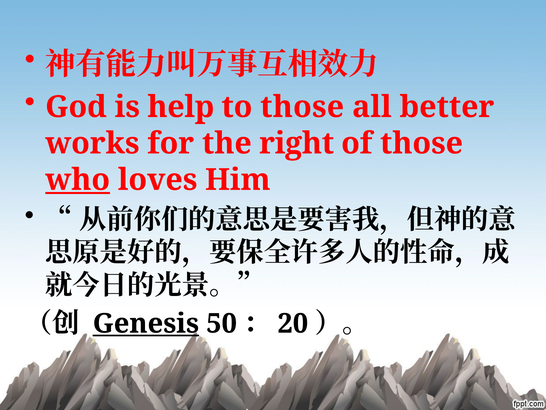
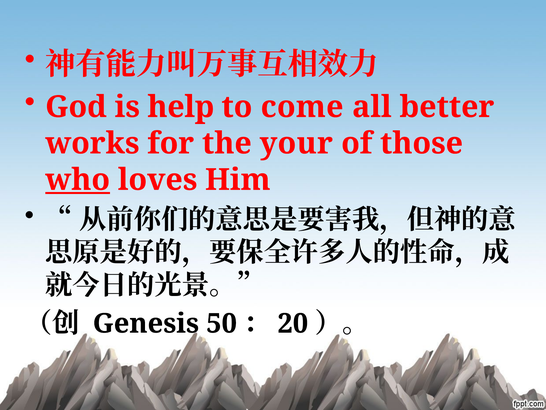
to those: those -> come
right: right -> your
Genesis underline: present -> none
